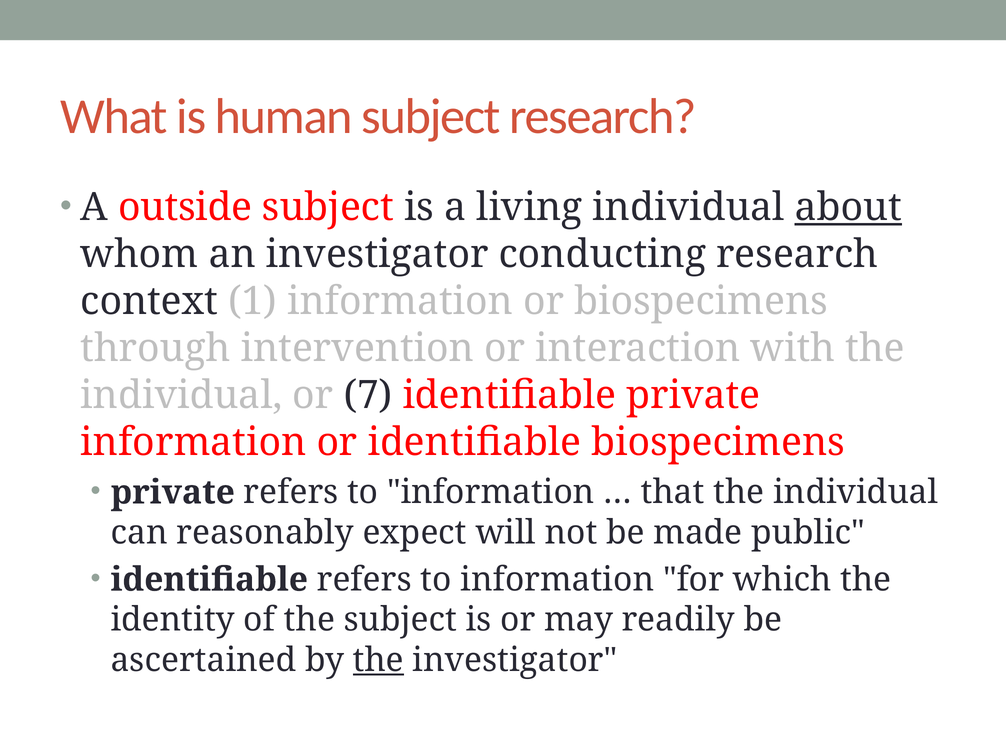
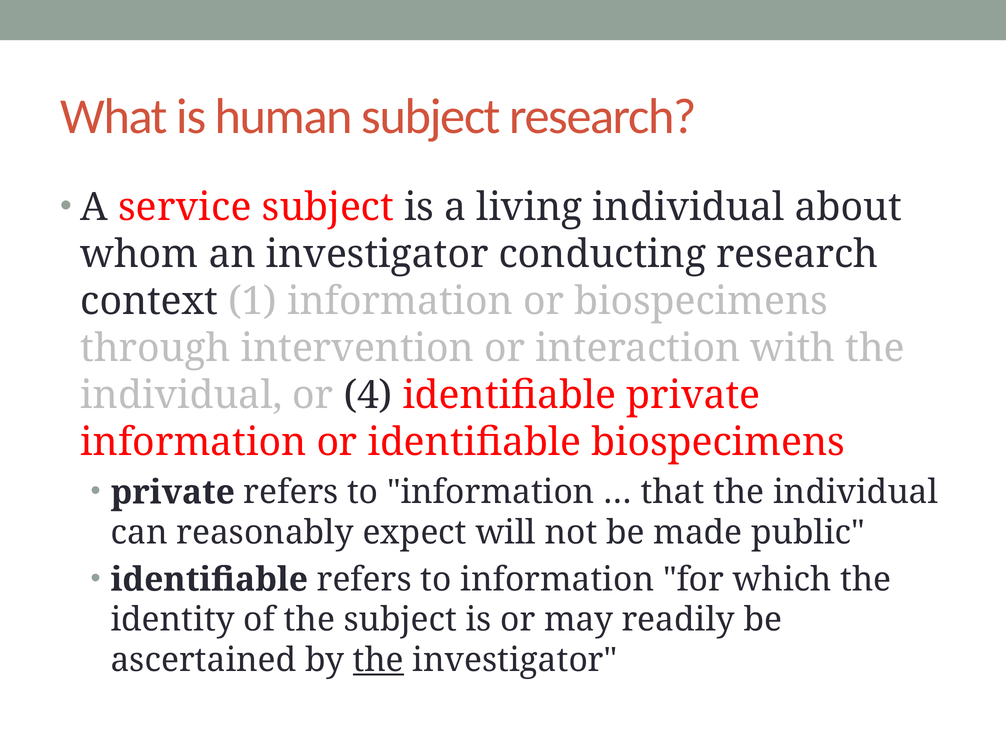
outside: outside -> service
about underline: present -> none
7: 7 -> 4
